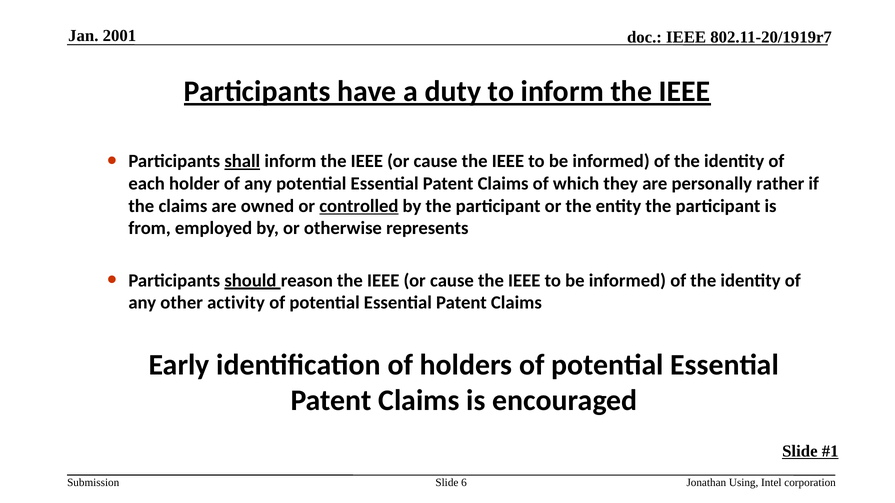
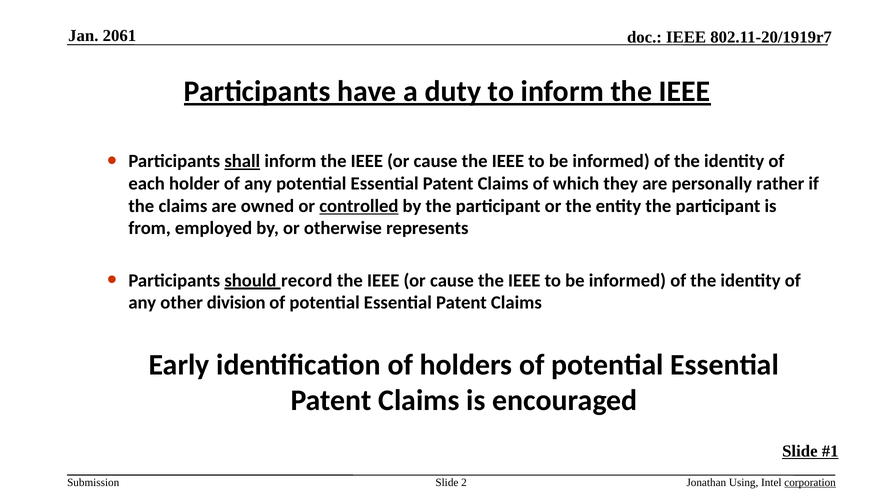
2001: 2001 -> 2061
reason: reason -> record
activity: activity -> division
6: 6 -> 2
corporation underline: none -> present
